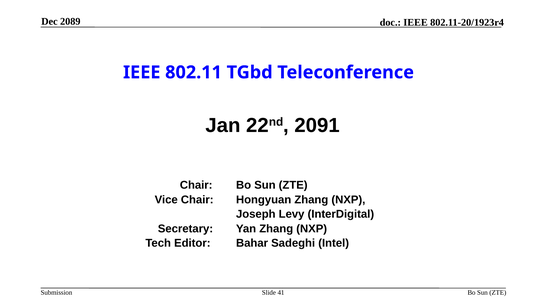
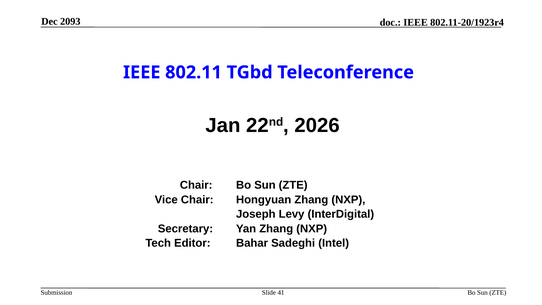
2089: 2089 -> 2093
2091: 2091 -> 2026
